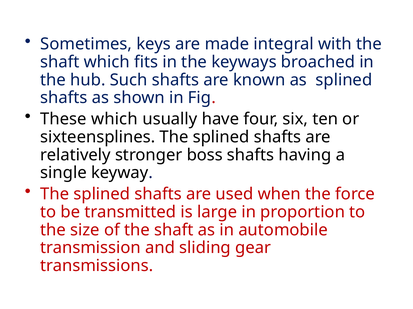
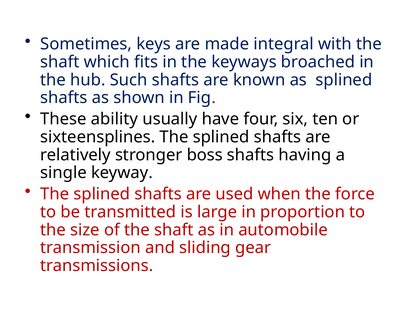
These which: which -> ability
